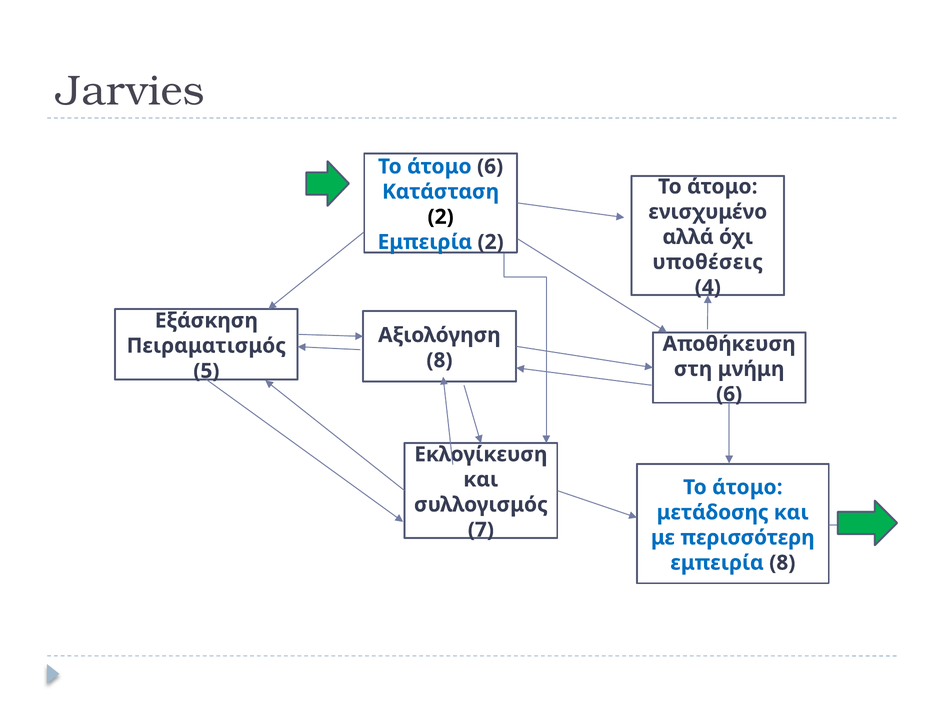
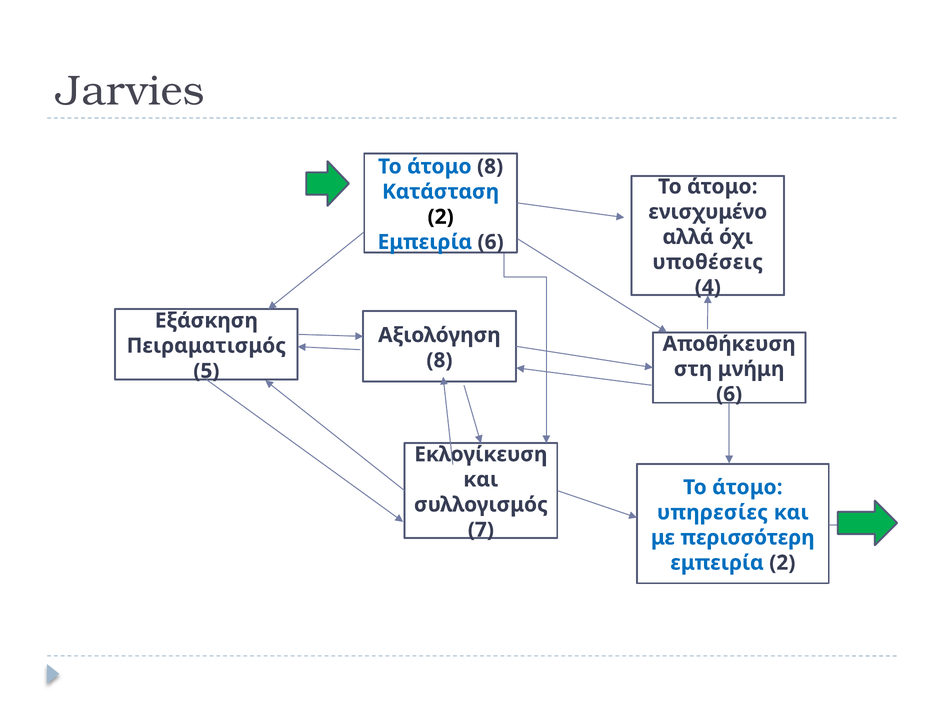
άτομο 6: 6 -> 8
Εμπειρία 2: 2 -> 6
μετάδοσης: μετάδοσης -> υπηρεσίες
εμπειρία 8: 8 -> 2
